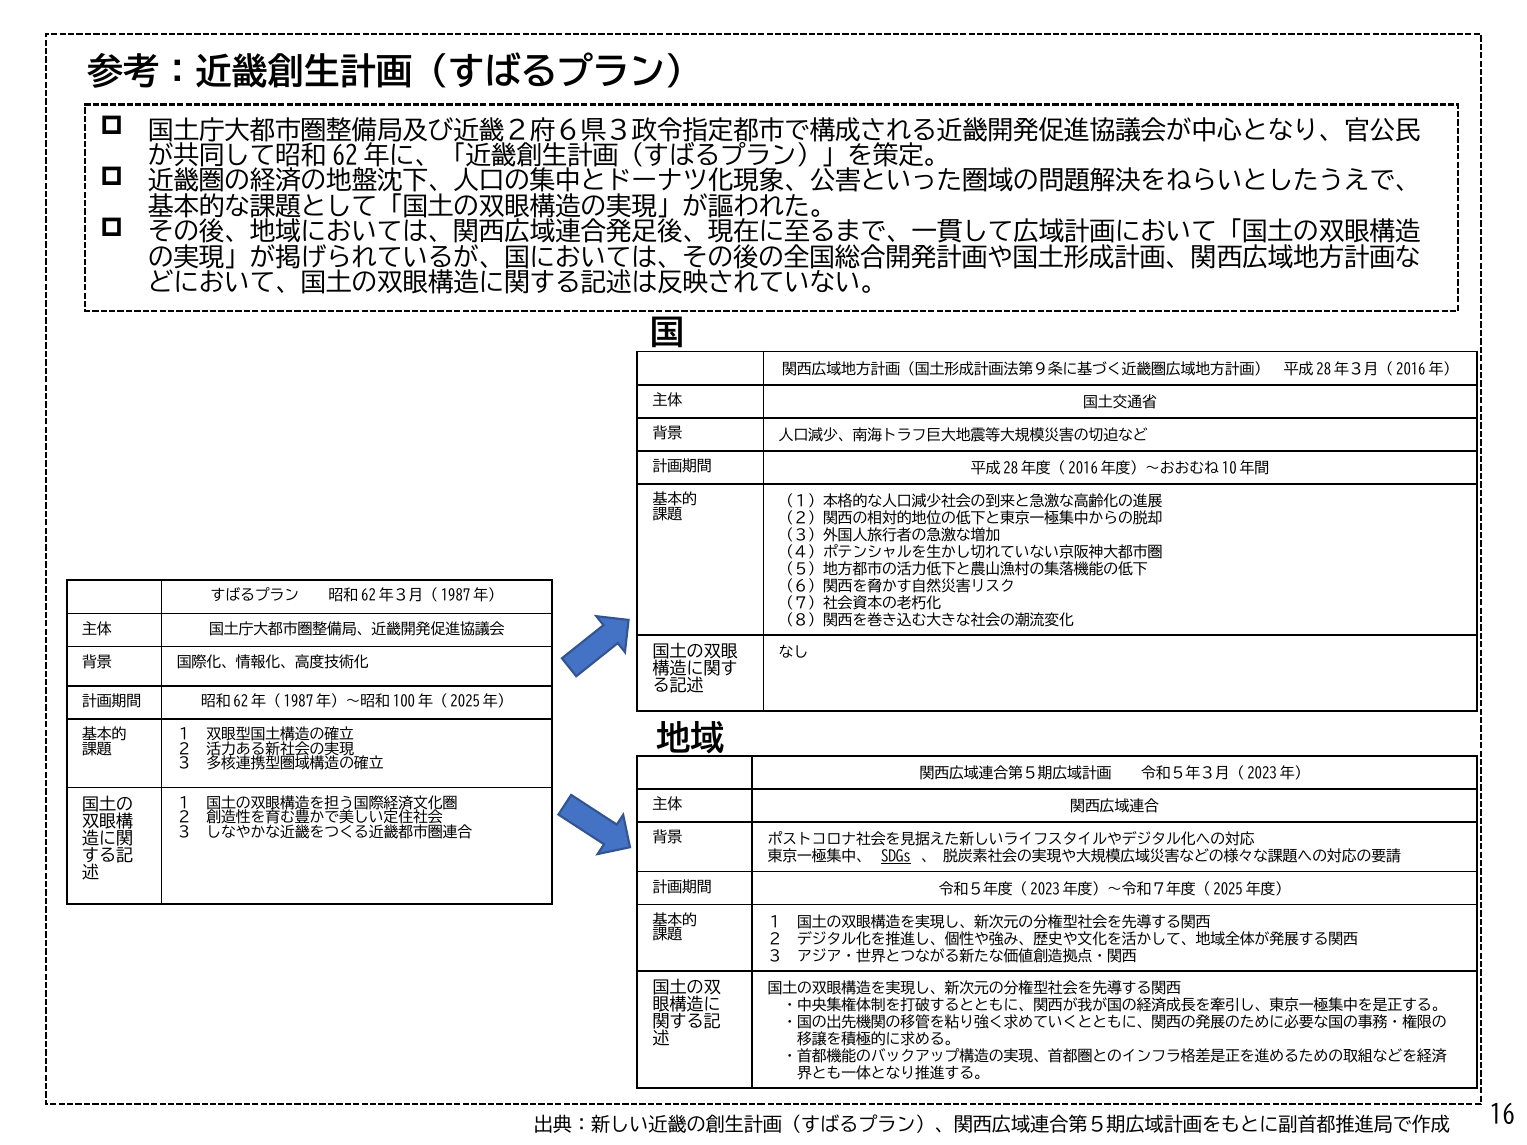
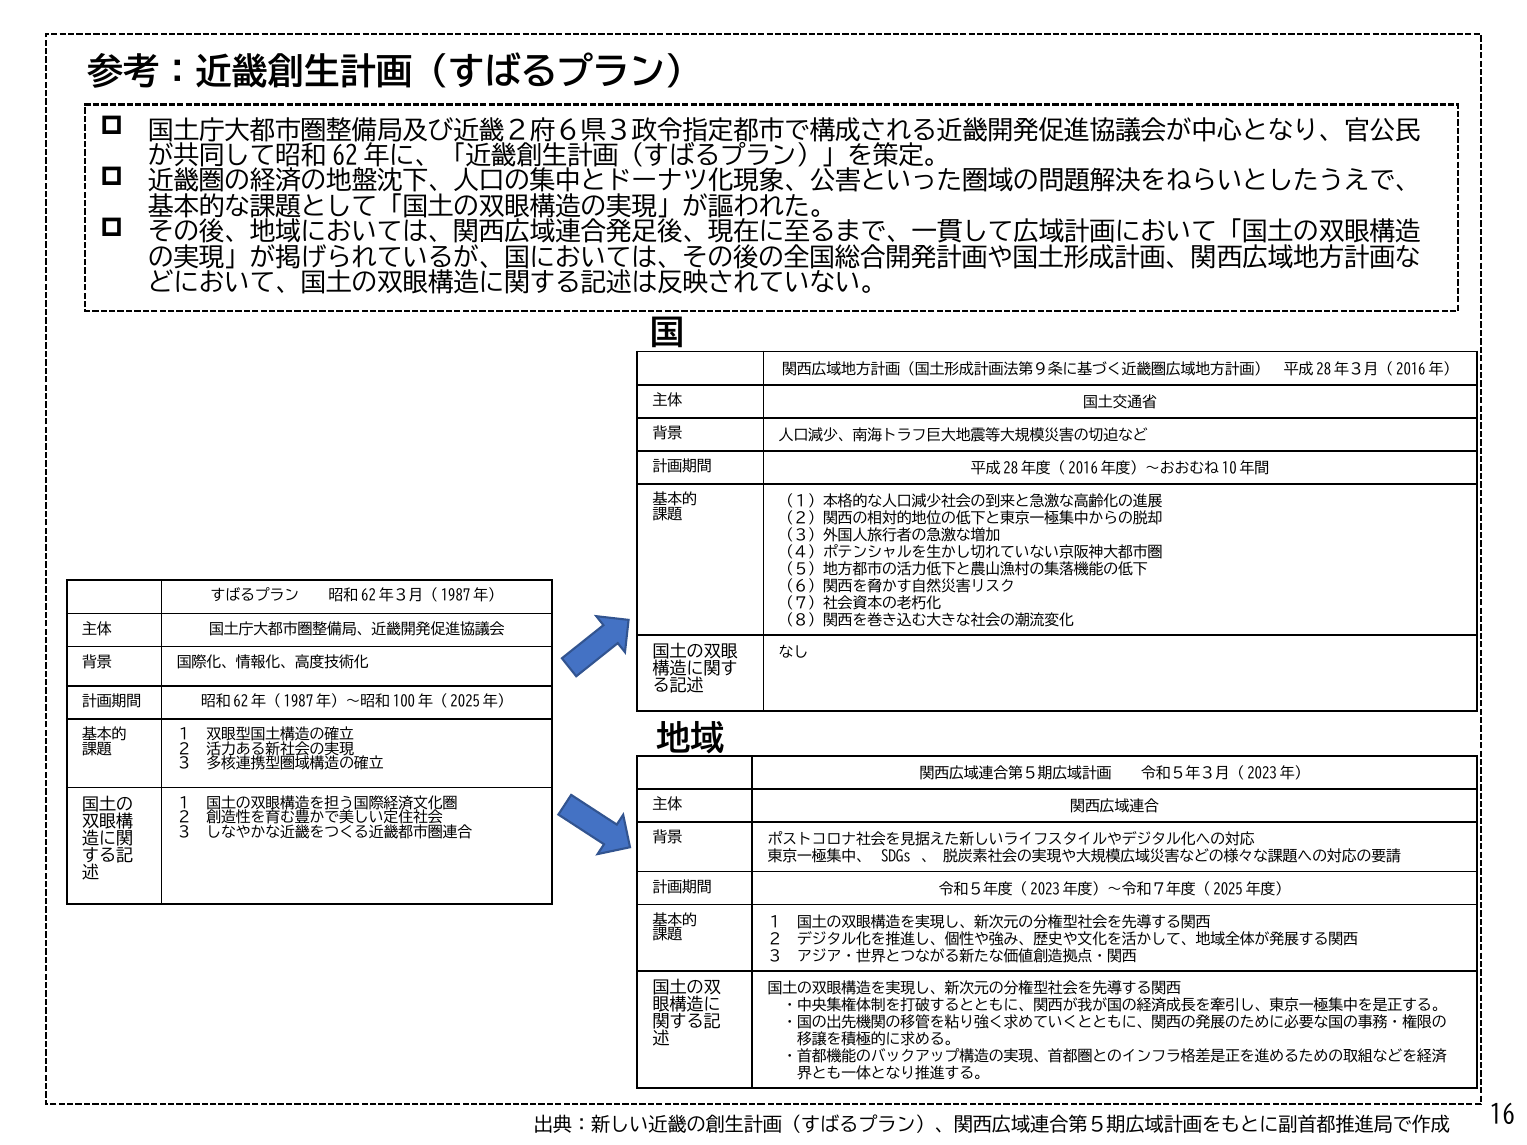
SDGs underline: present -> none
